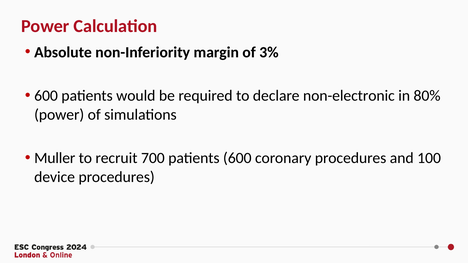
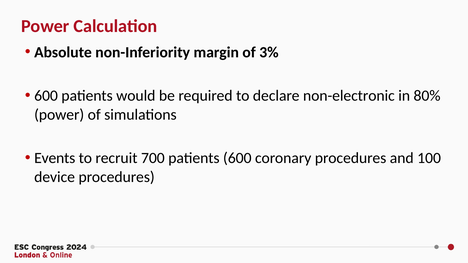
Muller: Muller -> Events
